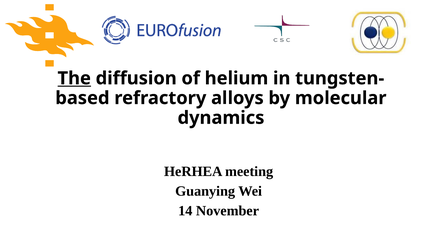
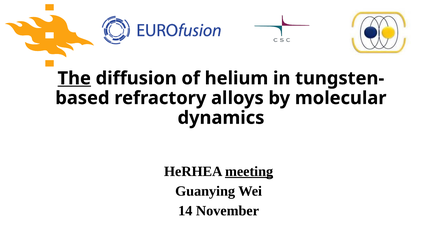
meeting underline: none -> present
